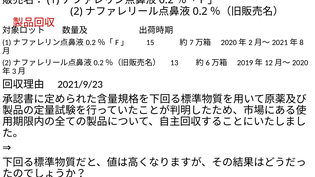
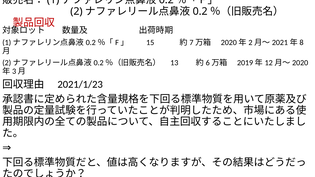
2021/9/23: 2021/9/23 -> 2021/1/23
